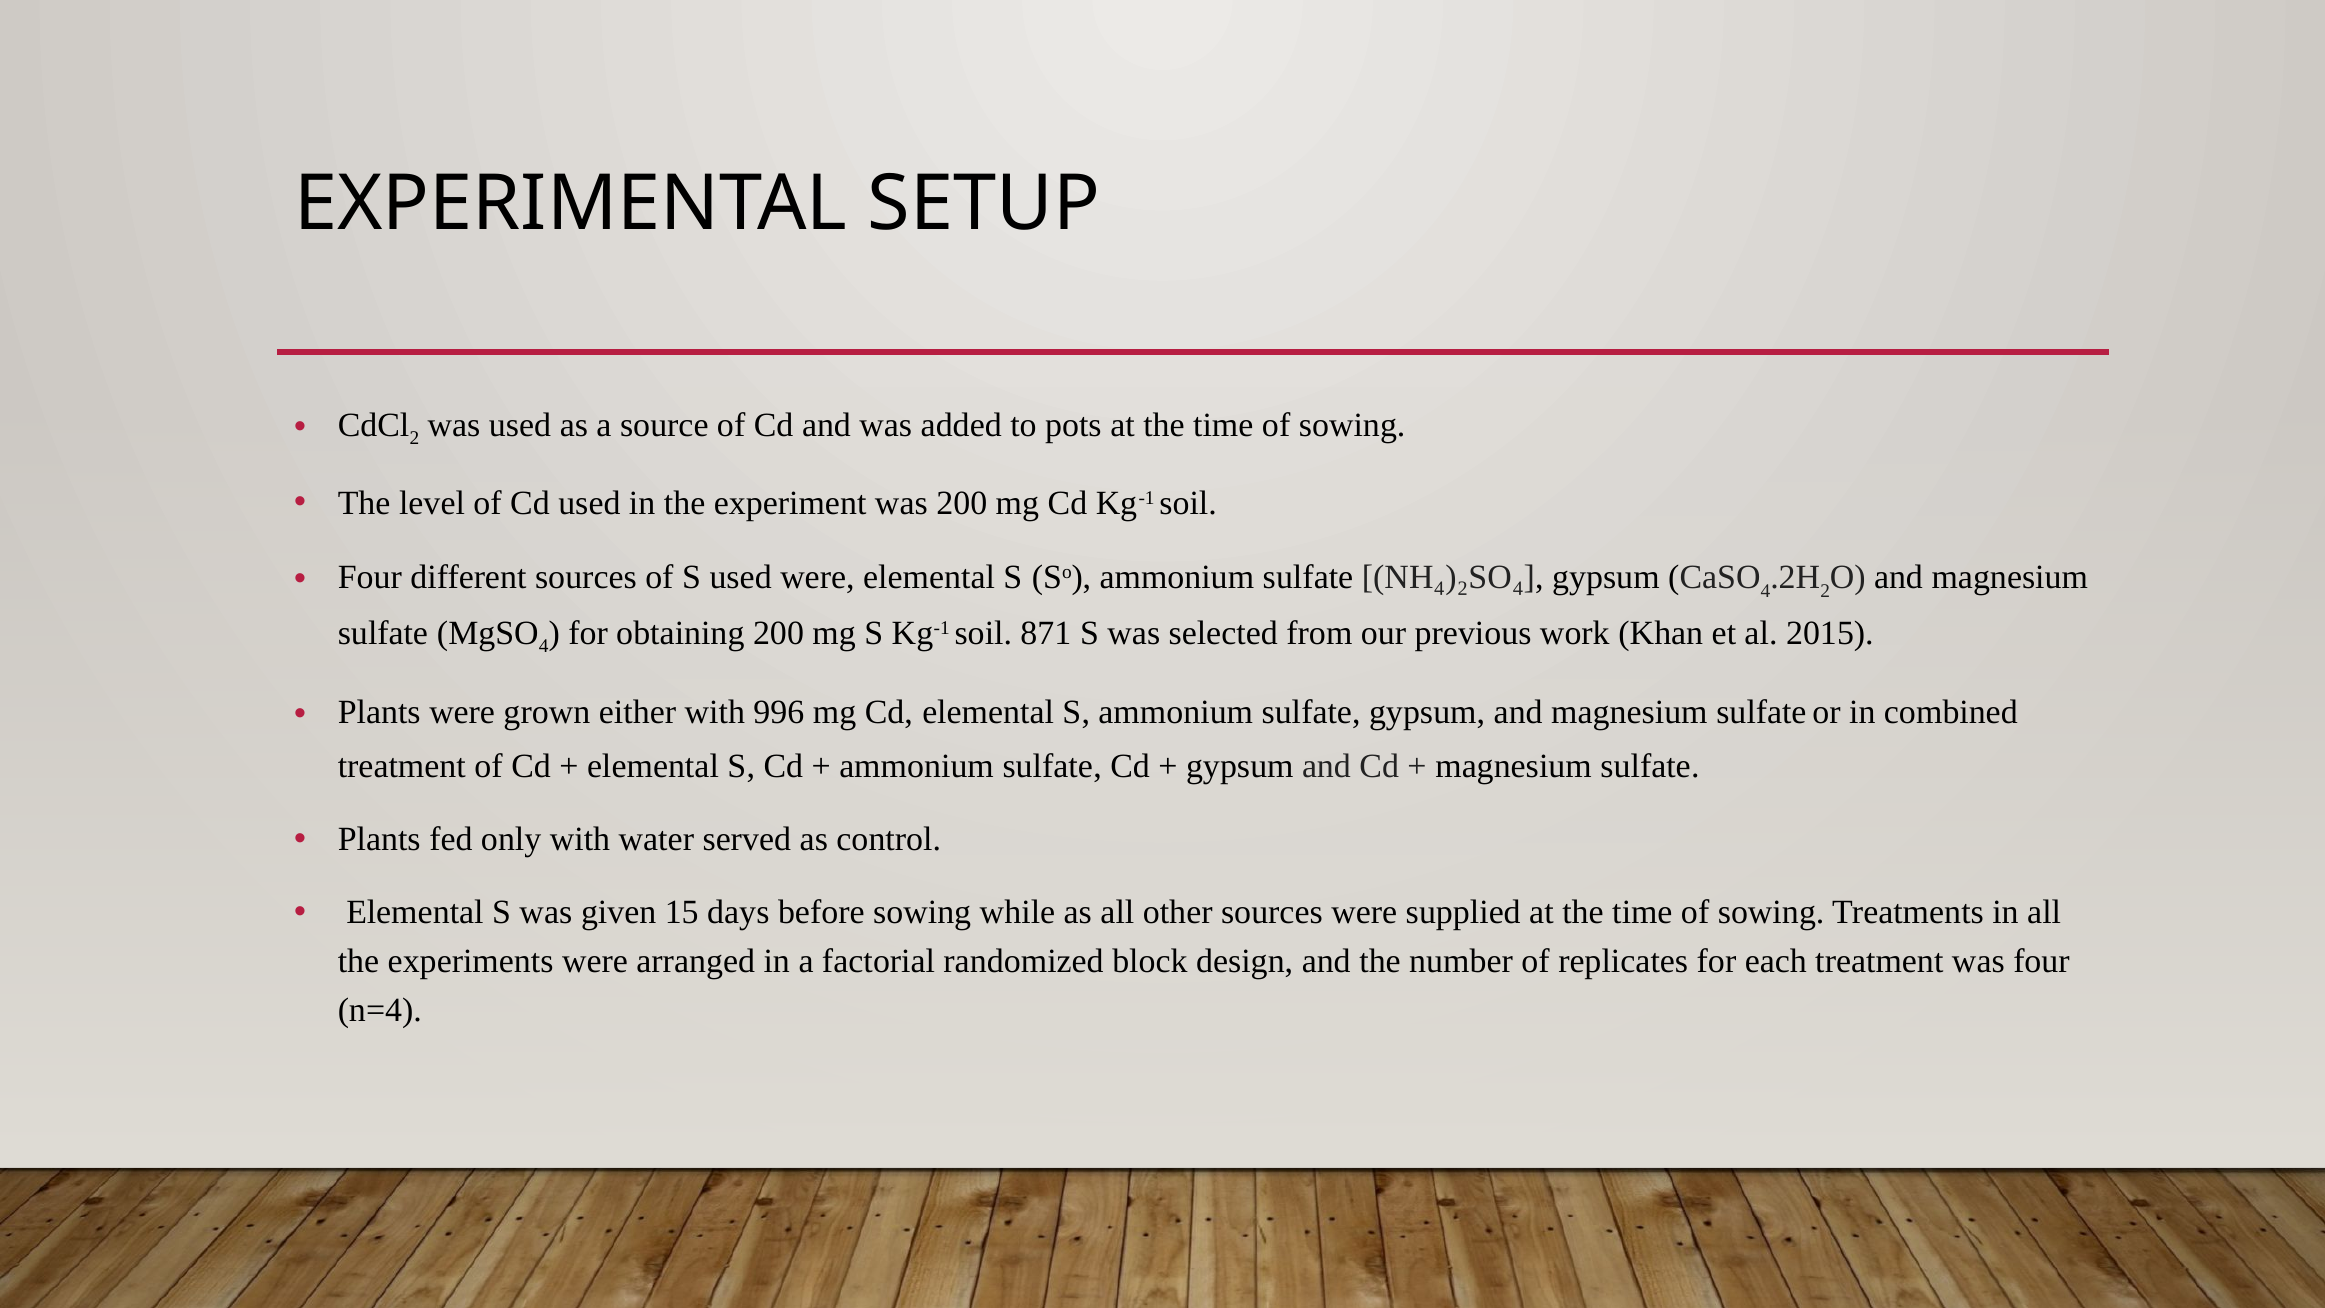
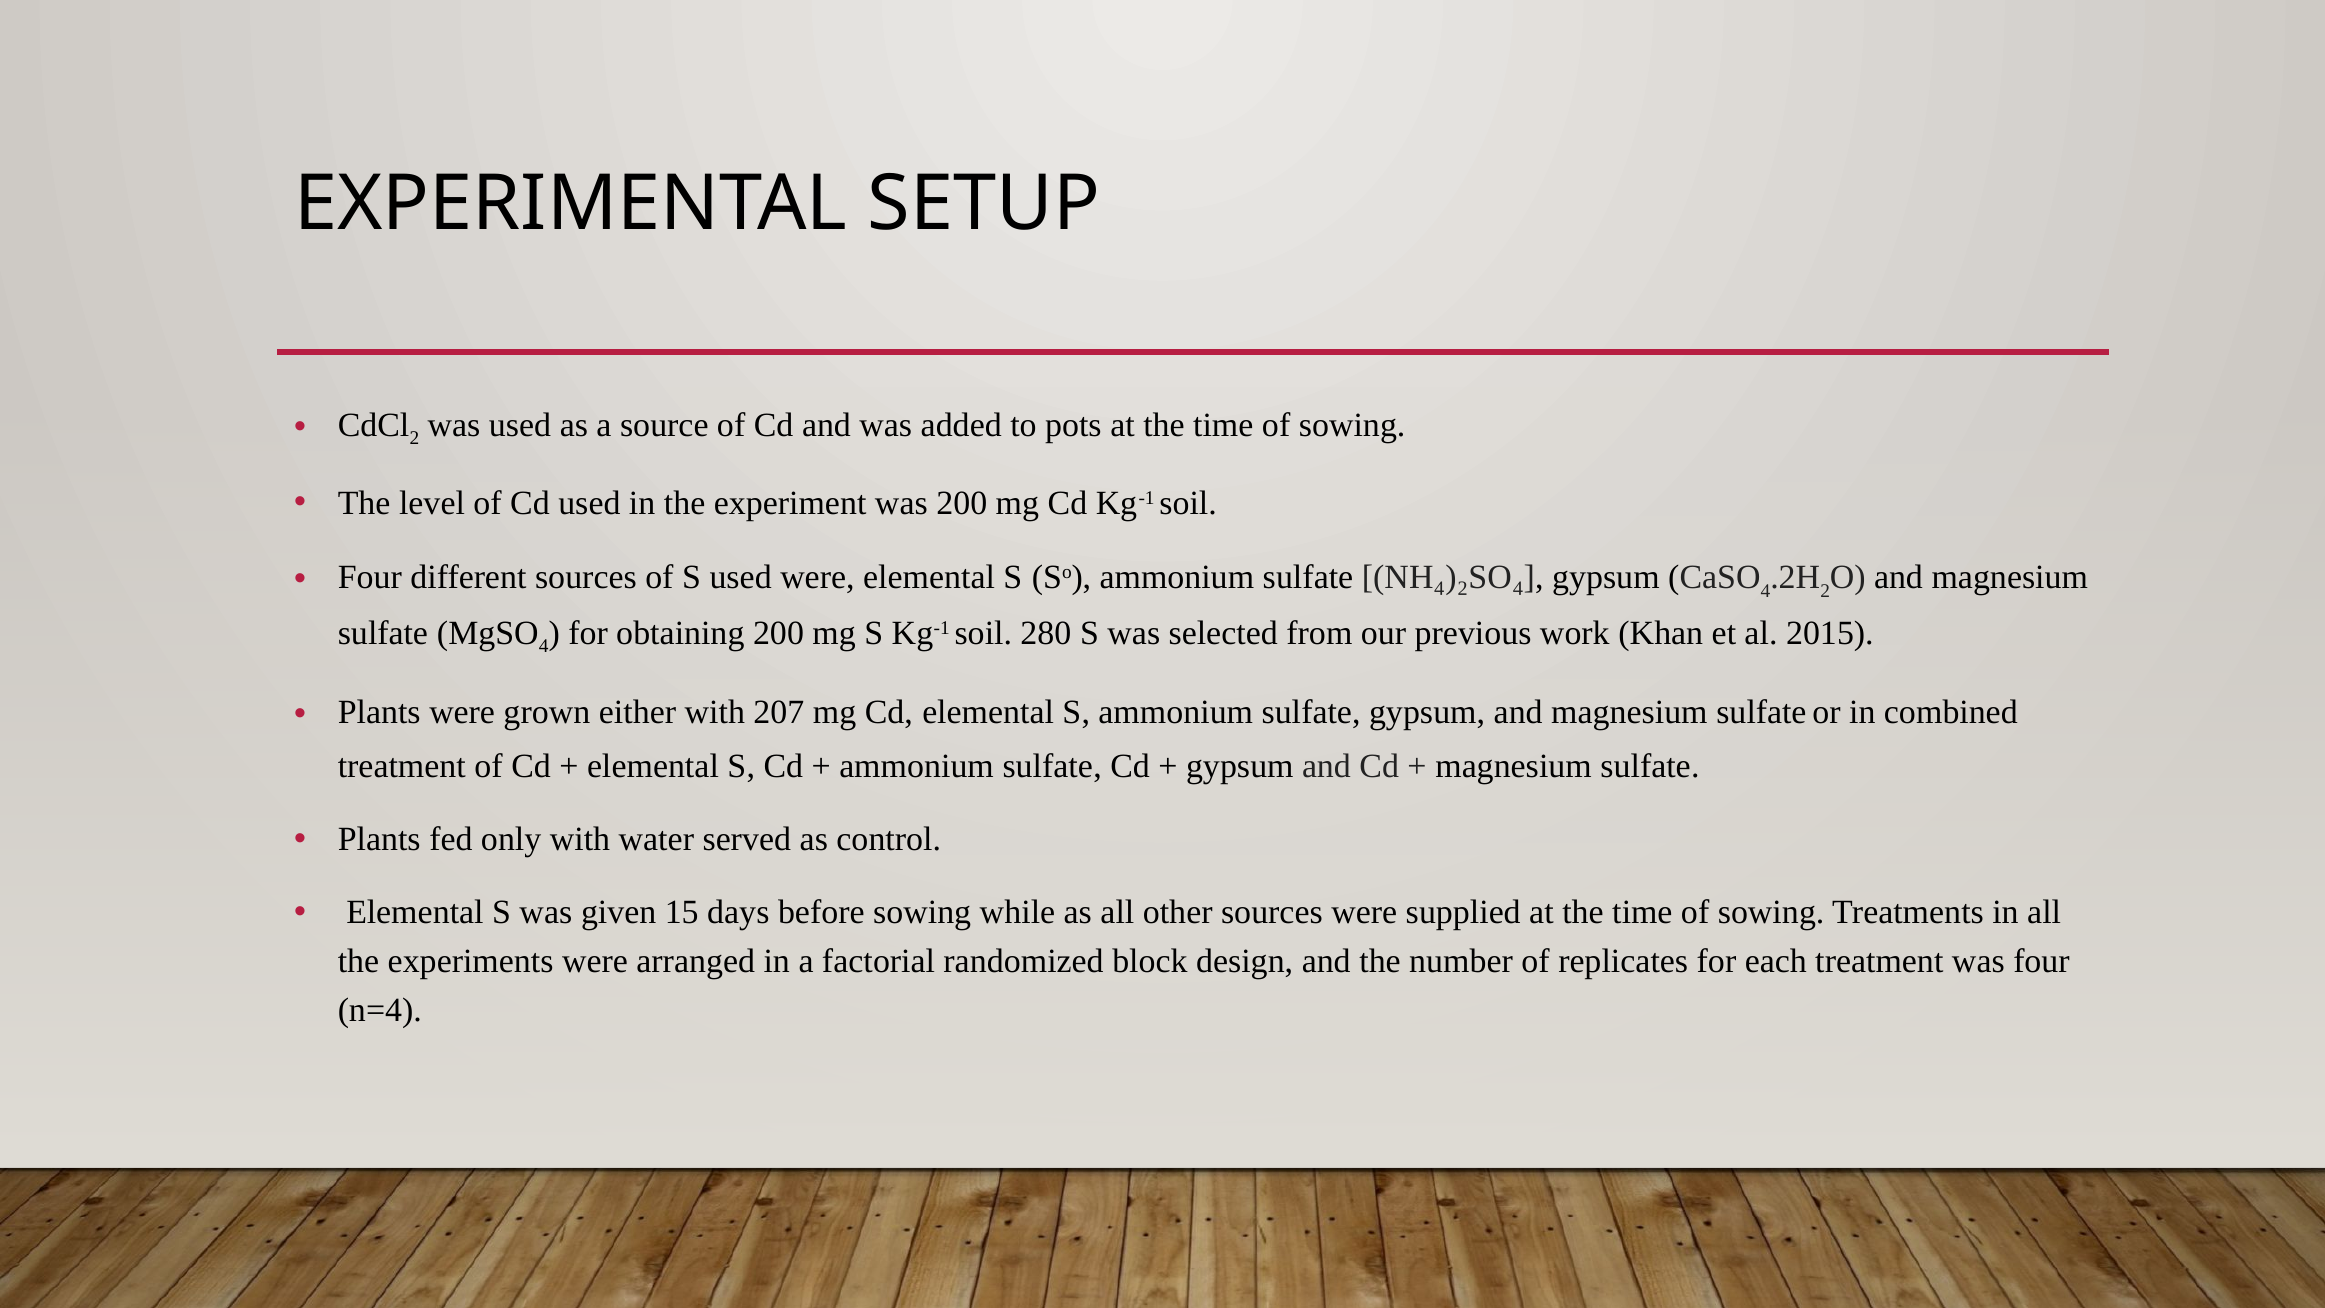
871: 871 -> 280
996: 996 -> 207
